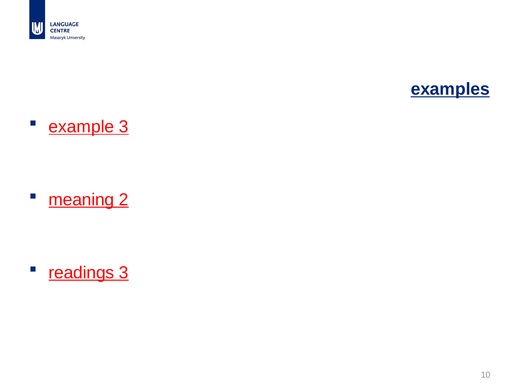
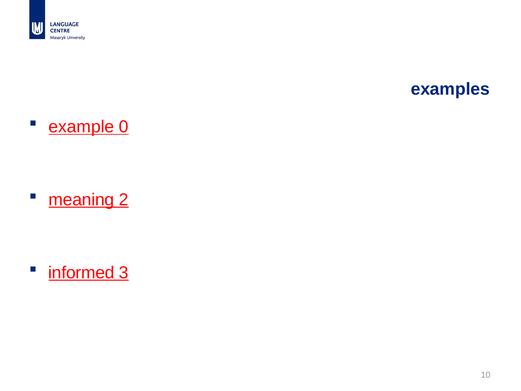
examples underline: present -> none
example 3: 3 -> 0
readings: readings -> informed
